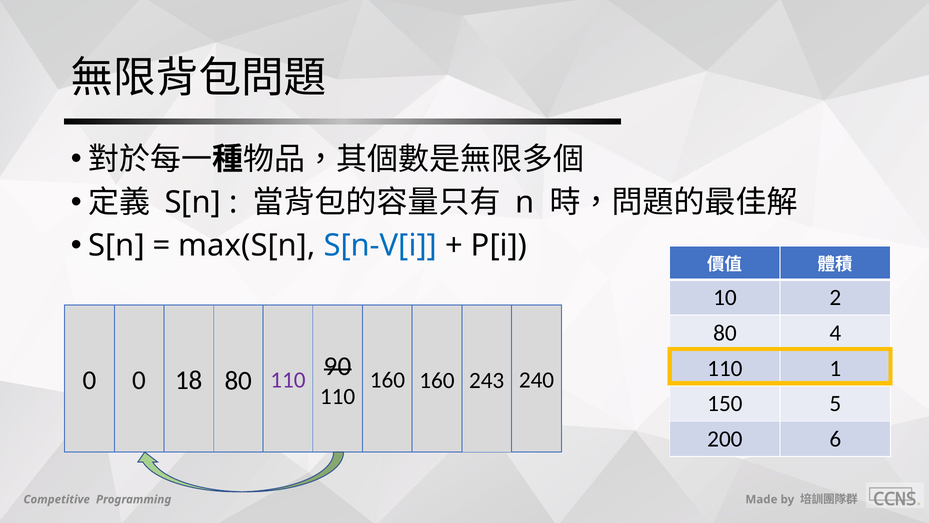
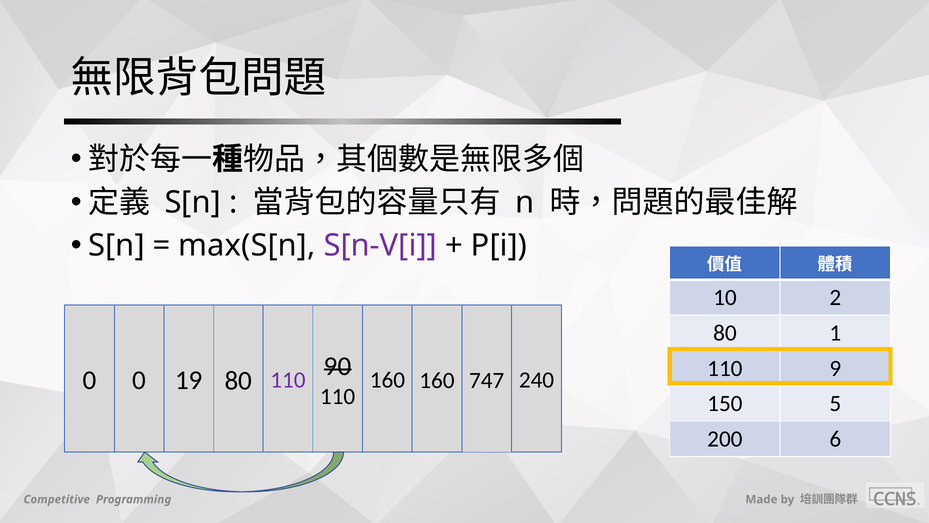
S[n-V[i colour: blue -> purple
4: 4 -> 1
1: 1 -> 9
18: 18 -> 19
243: 243 -> 747
